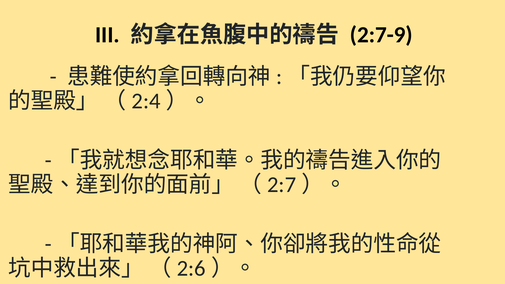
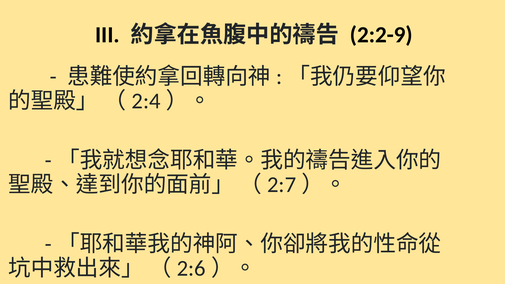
2:7-9: 2:7-9 -> 2:2-9
